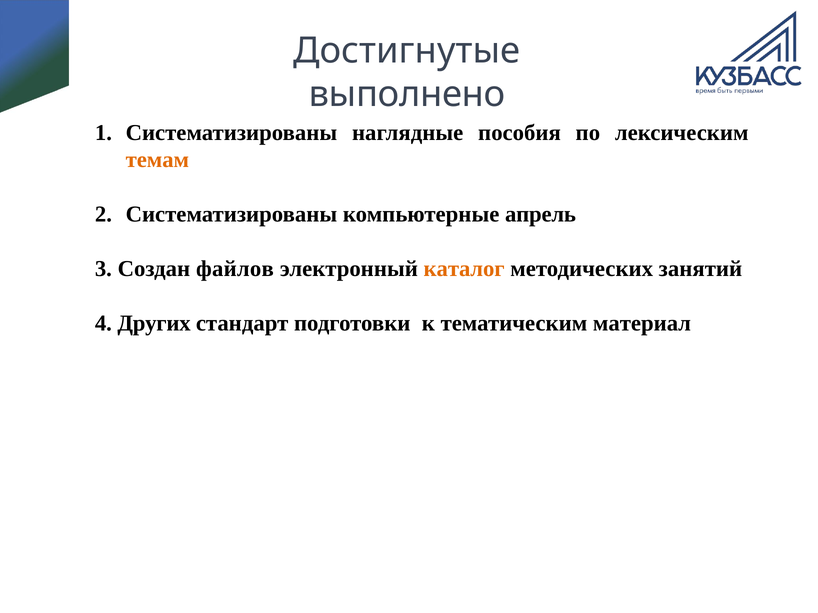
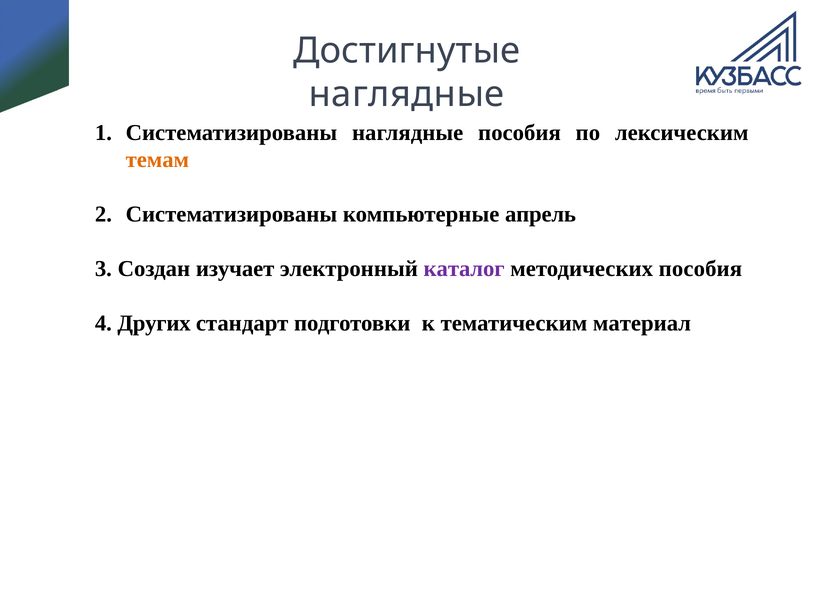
выполнено at (407, 95): выполнено -> наглядные
файлов: файлов -> изучает
каталог colour: orange -> purple
методических занятий: занятий -> пособия
